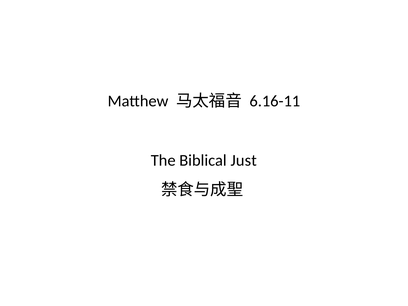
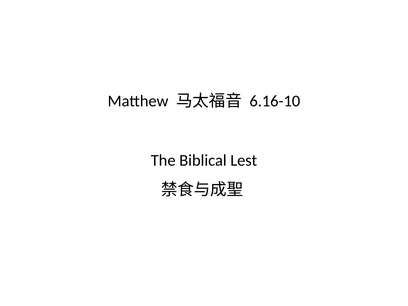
6.16-11: 6.16-11 -> 6.16-10
Just: Just -> Lest
